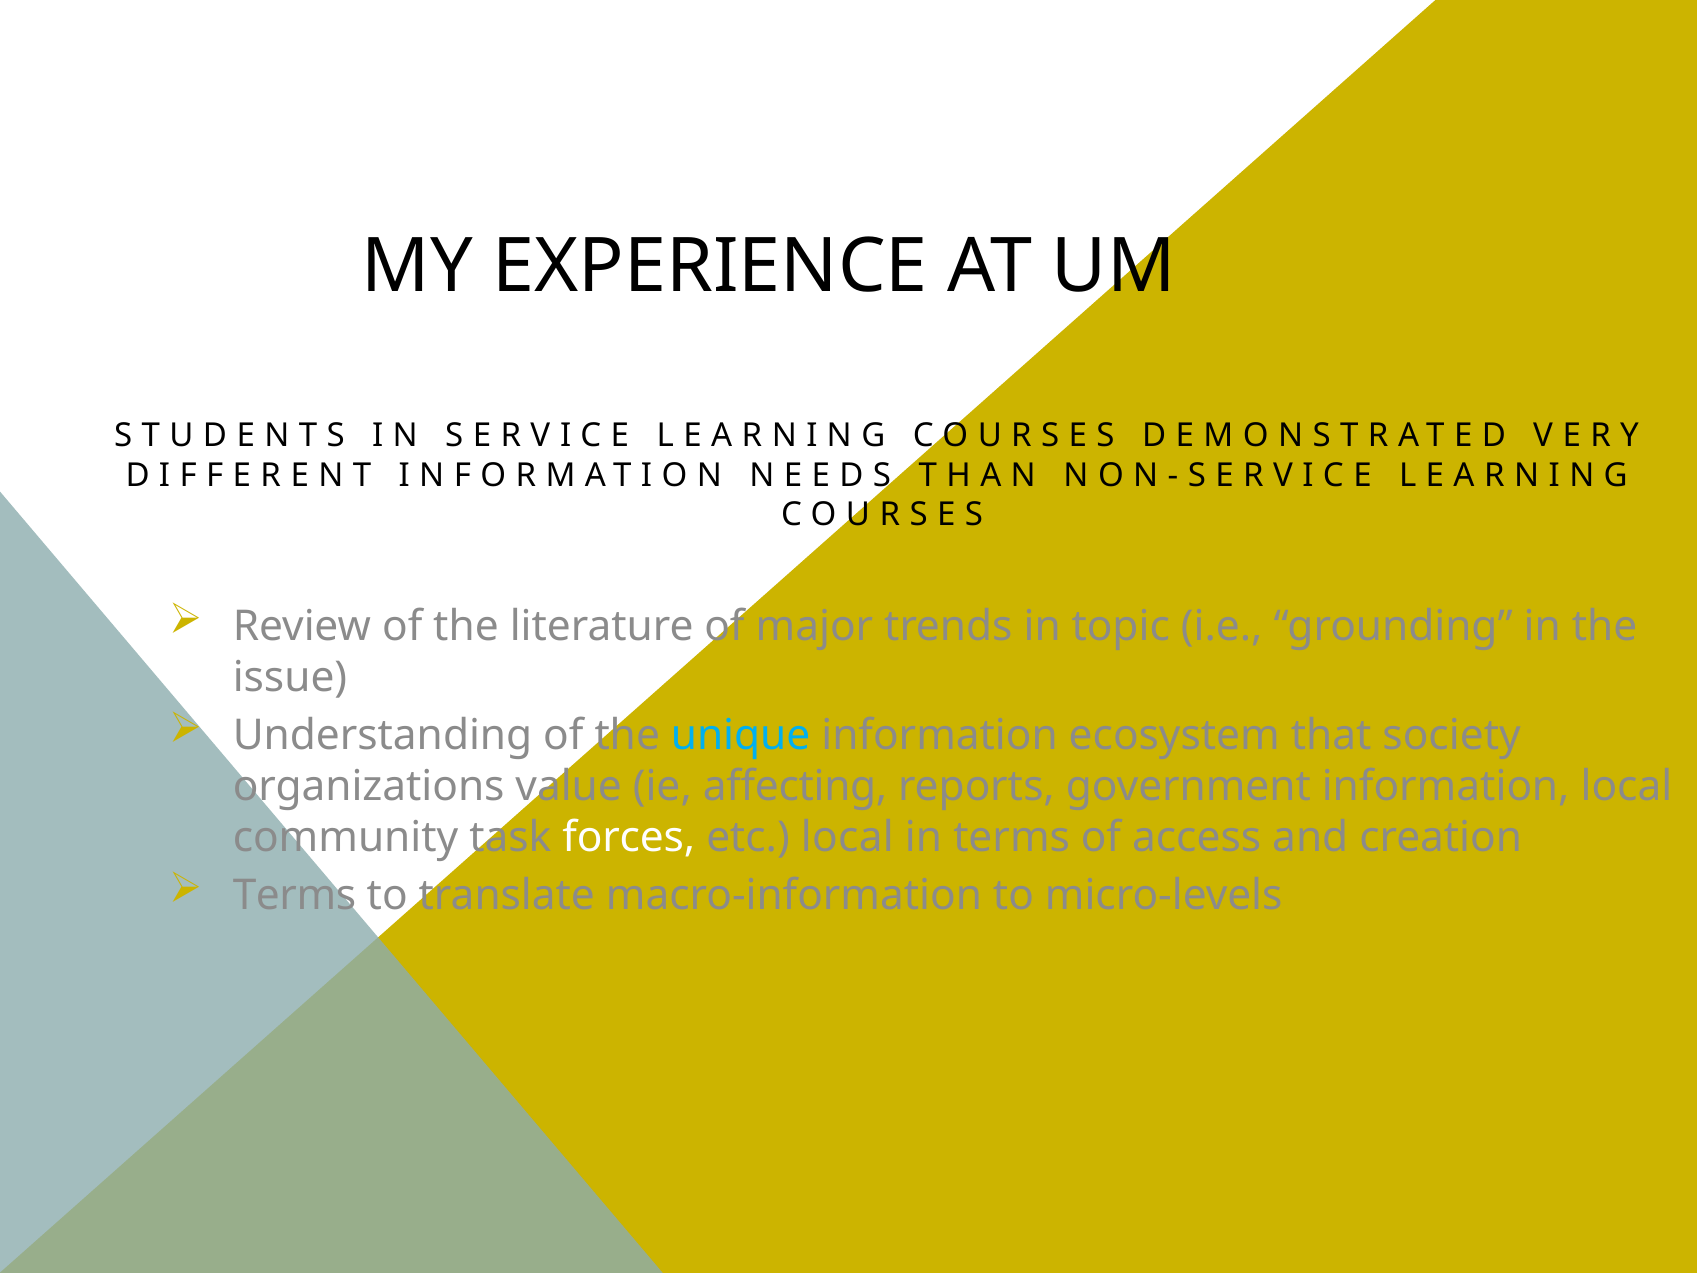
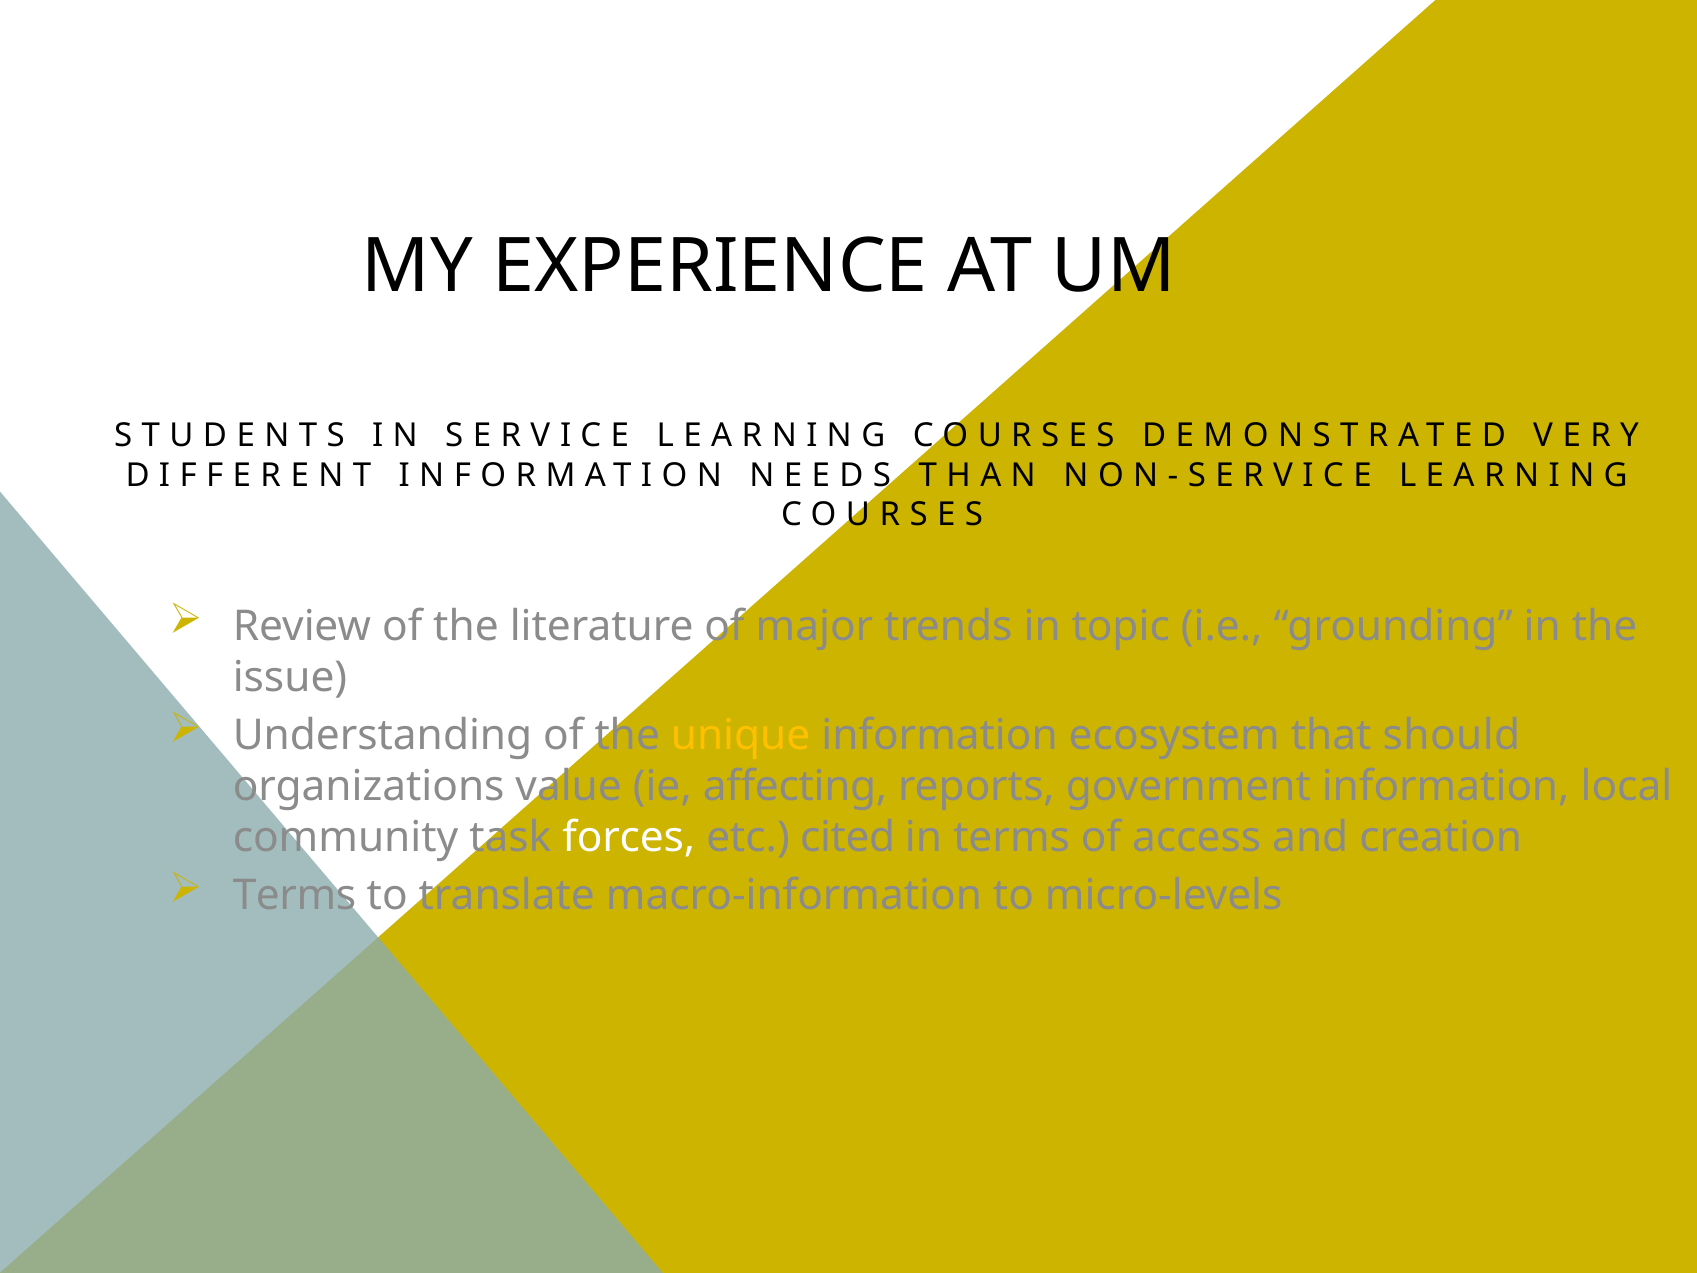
unique colour: light blue -> yellow
society: society -> should
etc local: local -> cited
